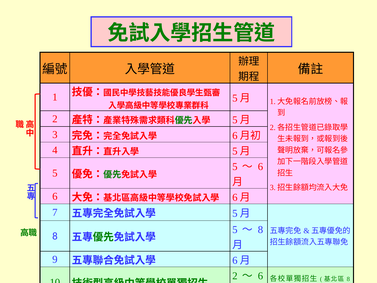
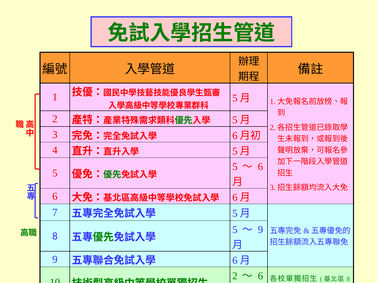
8 at (260, 229): 8 -> 9
